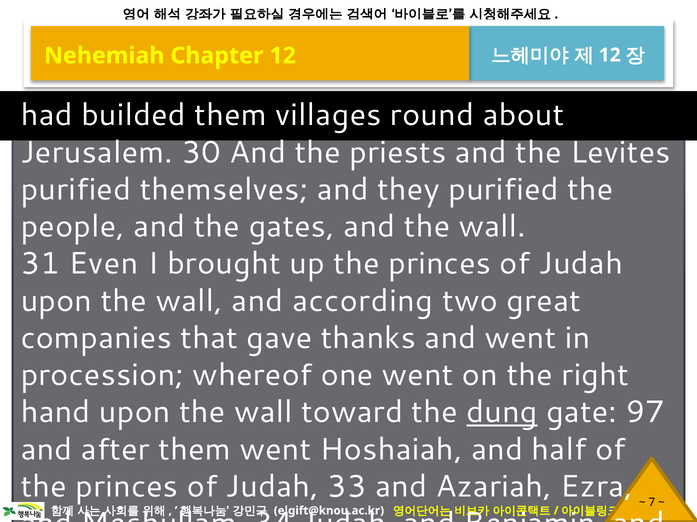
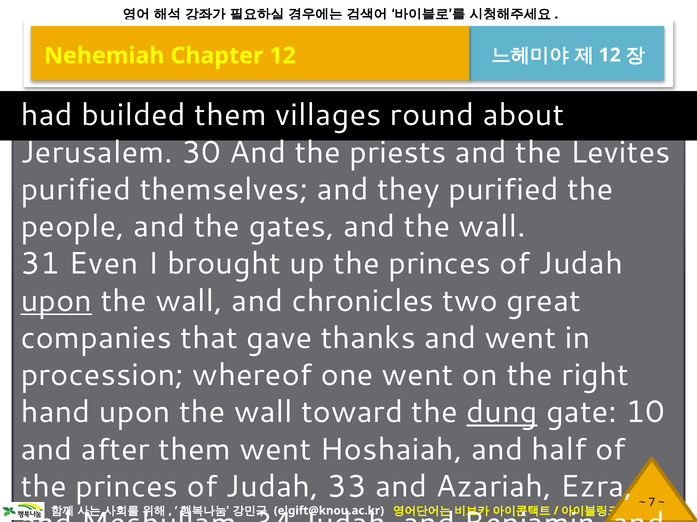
upon at (56, 301) underline: none -> present
according: according -> chronicles
97: 97 -> 10
